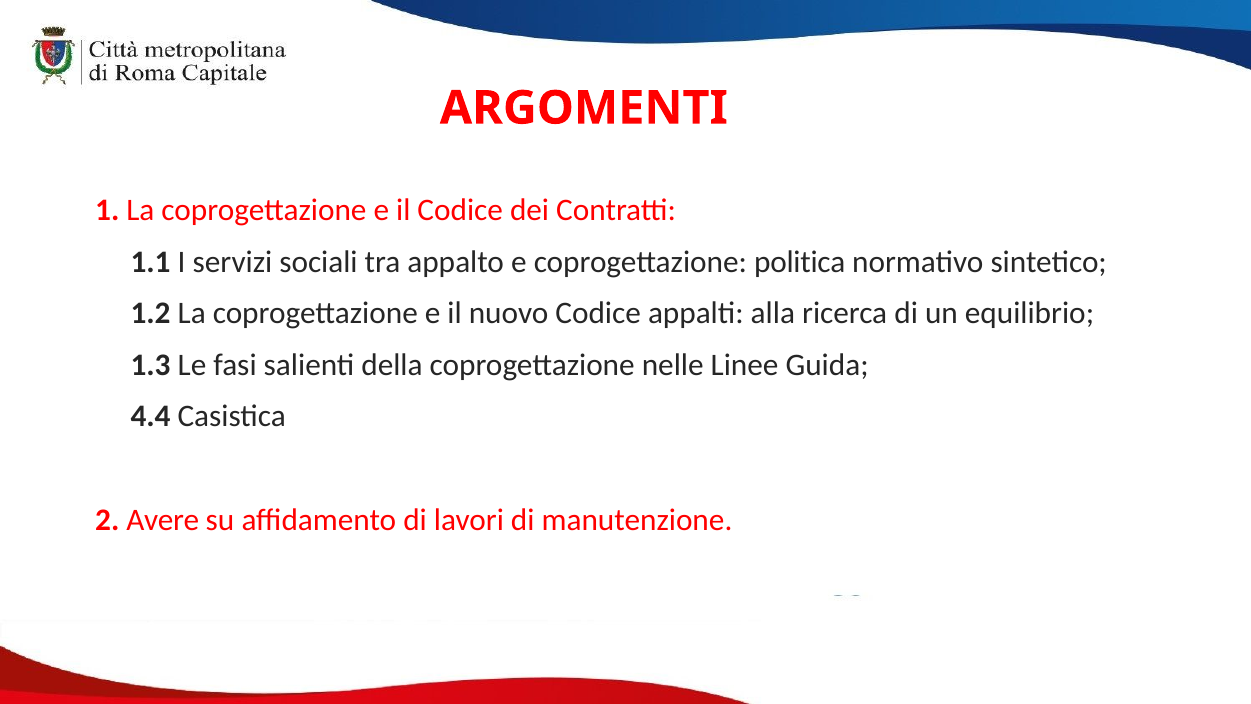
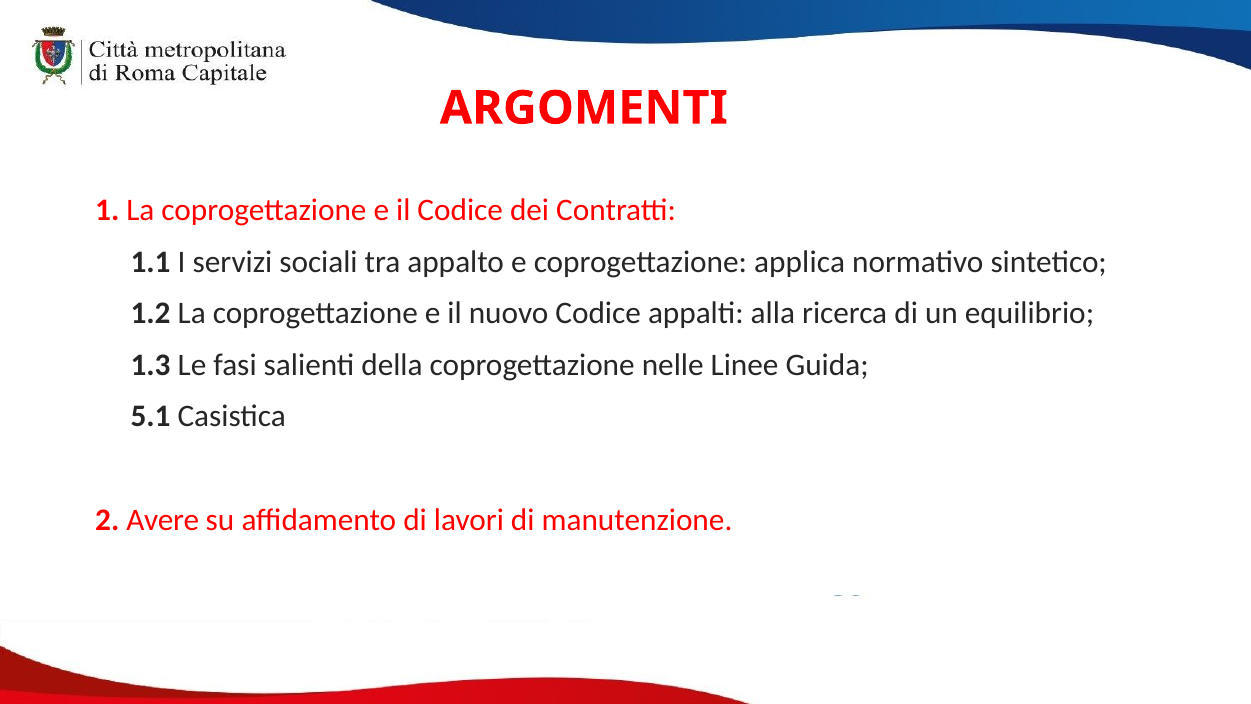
politica: politica -> applica
4.4: 4.4 -> 5.1
